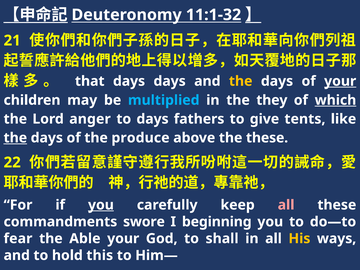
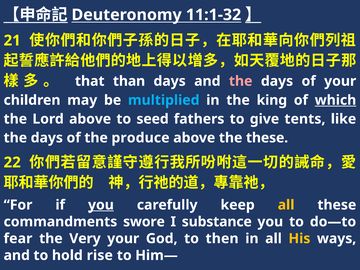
that days: days -> than
the at (241, 81) colour: yellow -> pink
your at (340, 81) underline: present -> none
they: they -> king
Lord anger: anger -> above
to days: days -> seed
the at (15, 138) underline: present -> none
all at (286, 205) colour: pink -> yellow
beginning: beginning -> substance
Able: Able -> Very
shall: shall -> then
this: this -> rise
